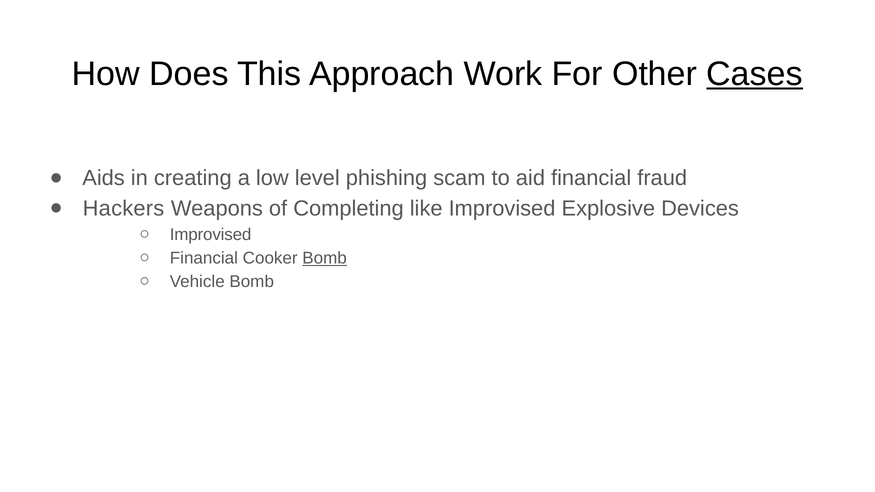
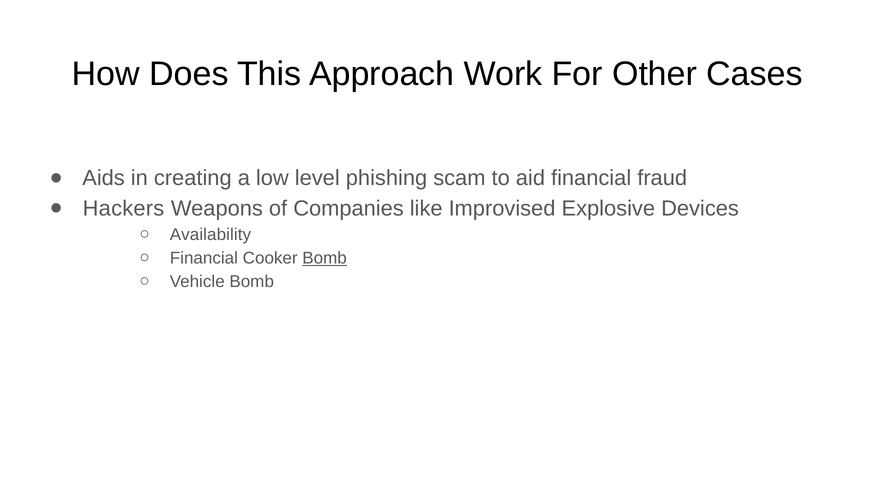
Cases underline: present -> none
Completing: Completing -> Companies
Improvised at (211, 235): Improvised -> Availability
